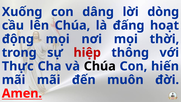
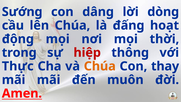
Xuống: Xuống -> Sướng
Chúa at (100, 66) colour: black -> orange
hiến: hiến -> thay
